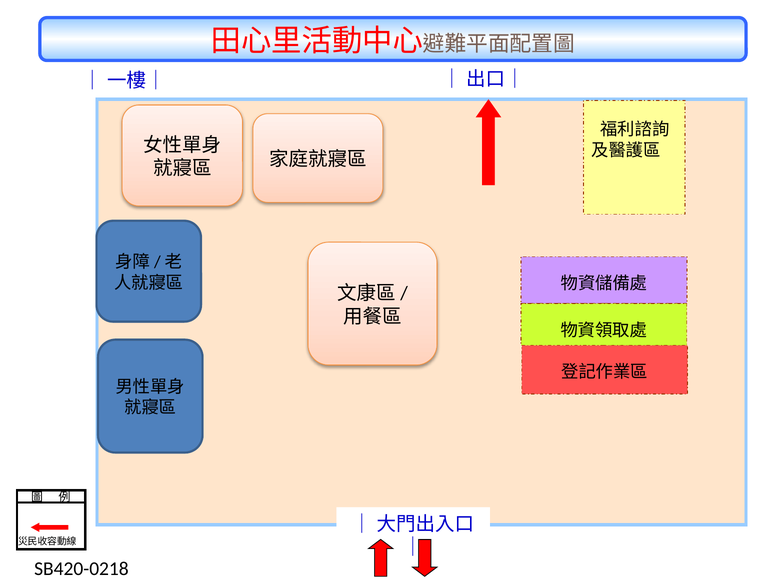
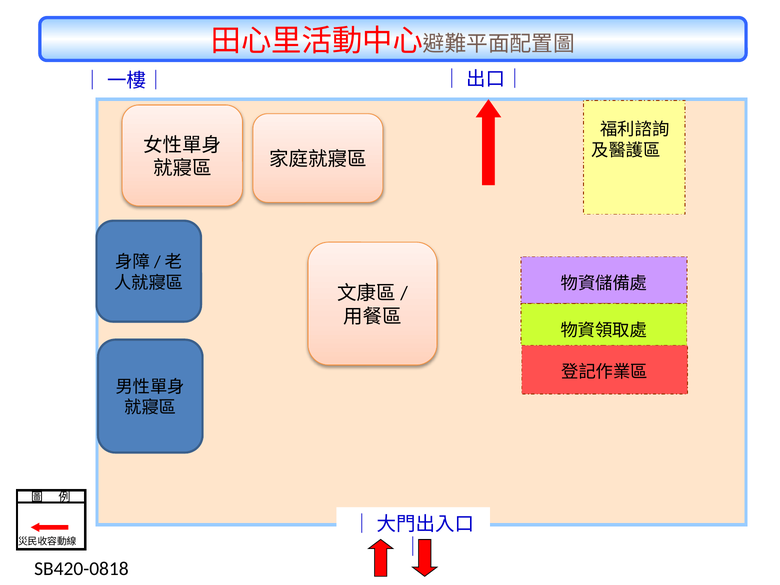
SB420-0218: SB420-0218 -> SB420-0818
